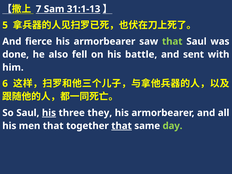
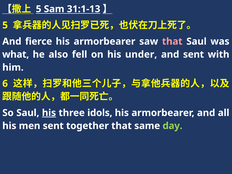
7 at (39, 9): 7 -> 5
that at (172, 41) colour: light green -> pink
done: done -> what
battle: battle -> under
they: they -> idols
men that: that -> sent
that at (122, 126) underline: present -> none
